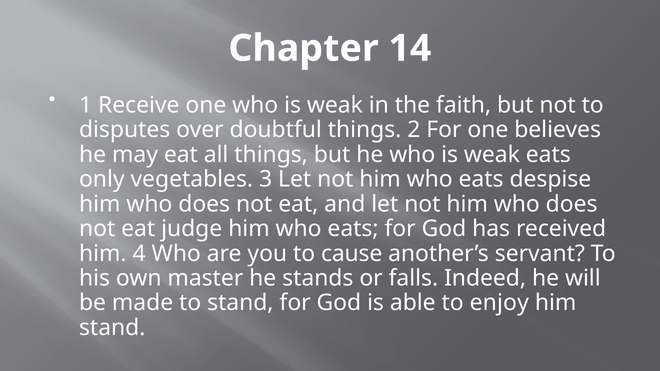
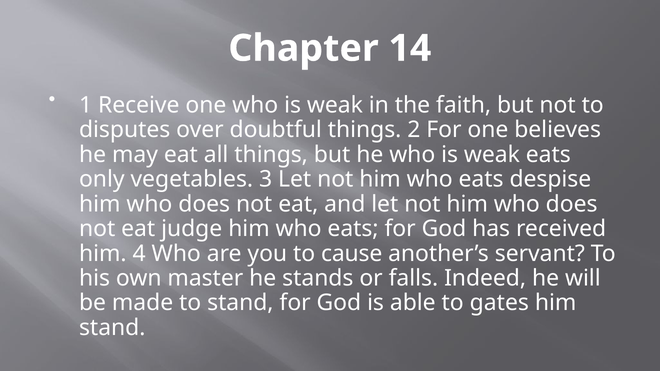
enjoy: enjoy -> gates
